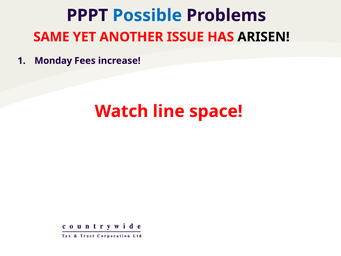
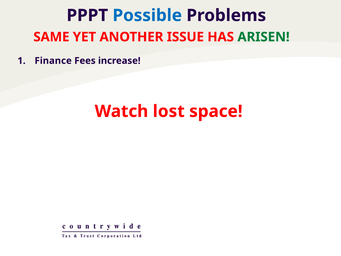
ARISEN colour: black -> green
Monday: Monday -> Finance
line: line -> lost
